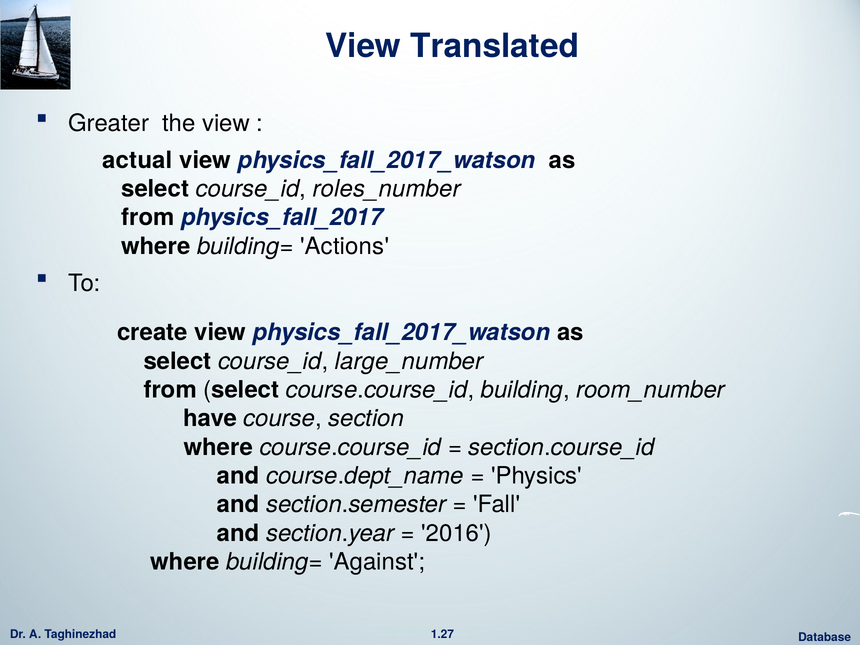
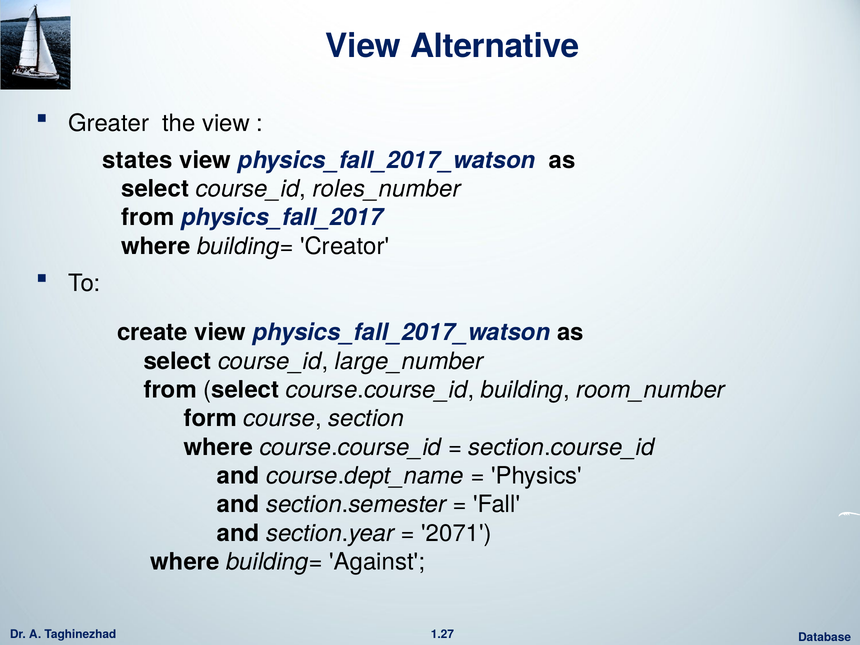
Translated: Translated -> Alternative
actual: actual -> states
Actions: Actions -> Creator
have: have -> form
2016: 2016 -> 2071
